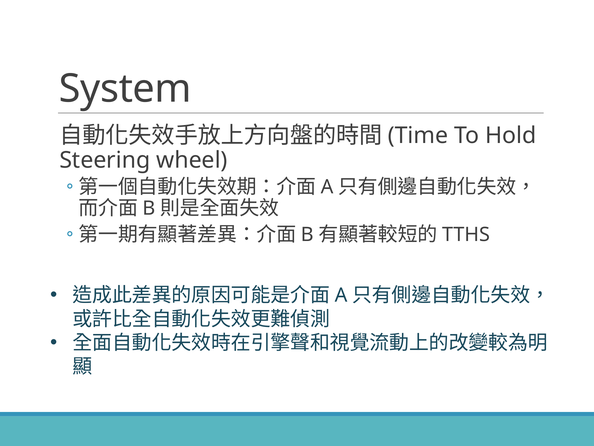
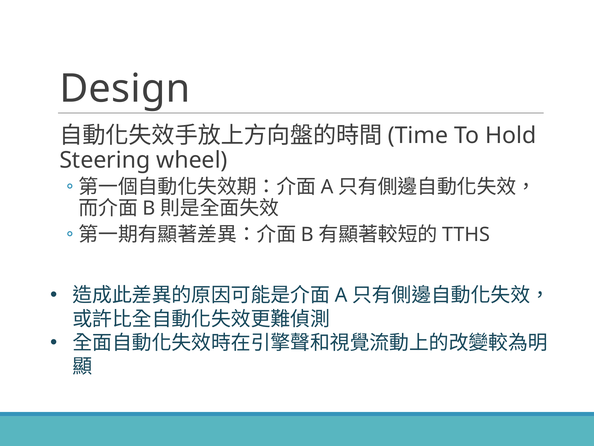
System: System -> Design
